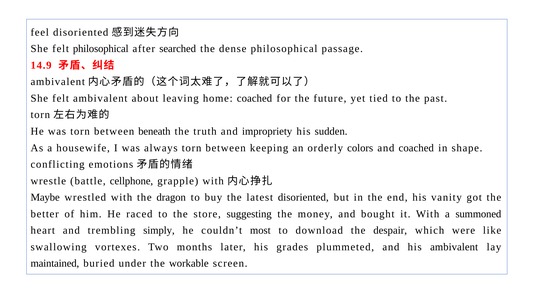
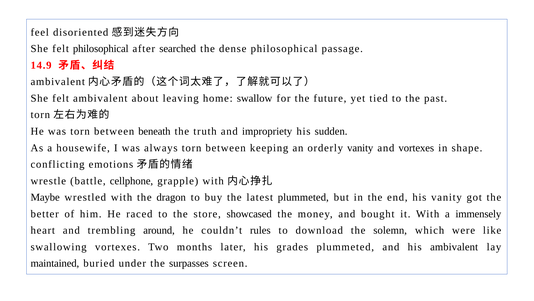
home coached: coached -> swallow
orderly colors: colors -> vanity
and coached: coached -> vortexes
latest disoriented: disoriented -> plummeted
suggesting: suggesting -> showcased
summoned: summoned -> immensely
simply: simply -> around
most: most -> rules
despair: despair -> solemn
workable: workable -> surpasses
